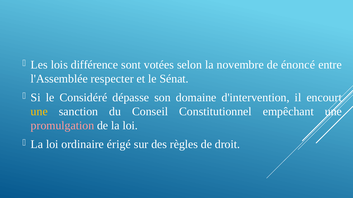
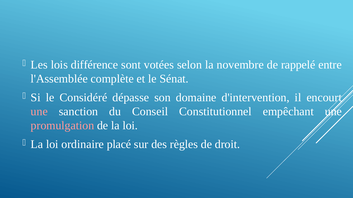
énoncé: énoncé -> rappelé
respecter: respecter -> complète
une at (39, 112) colour: yellow -> pink
érigé: érigé -> placé
